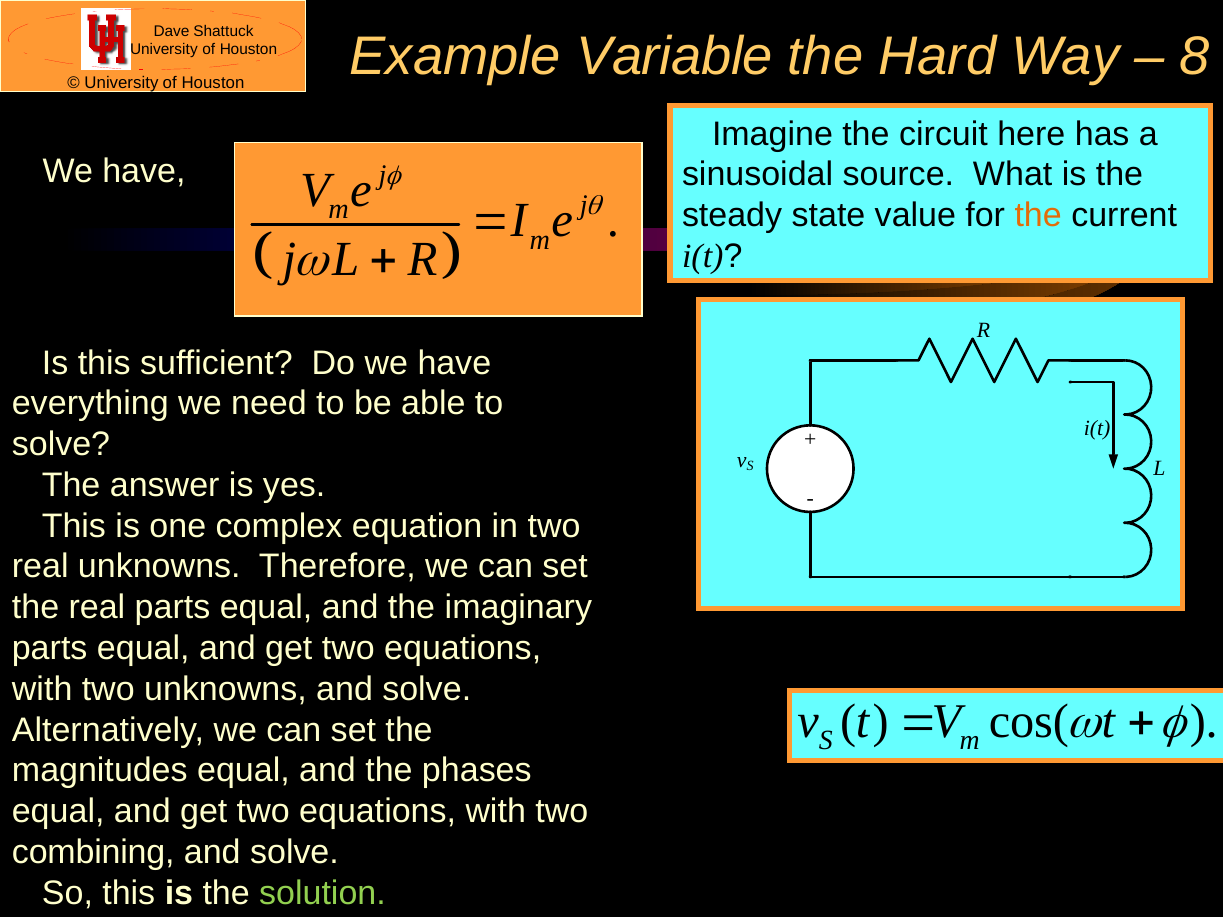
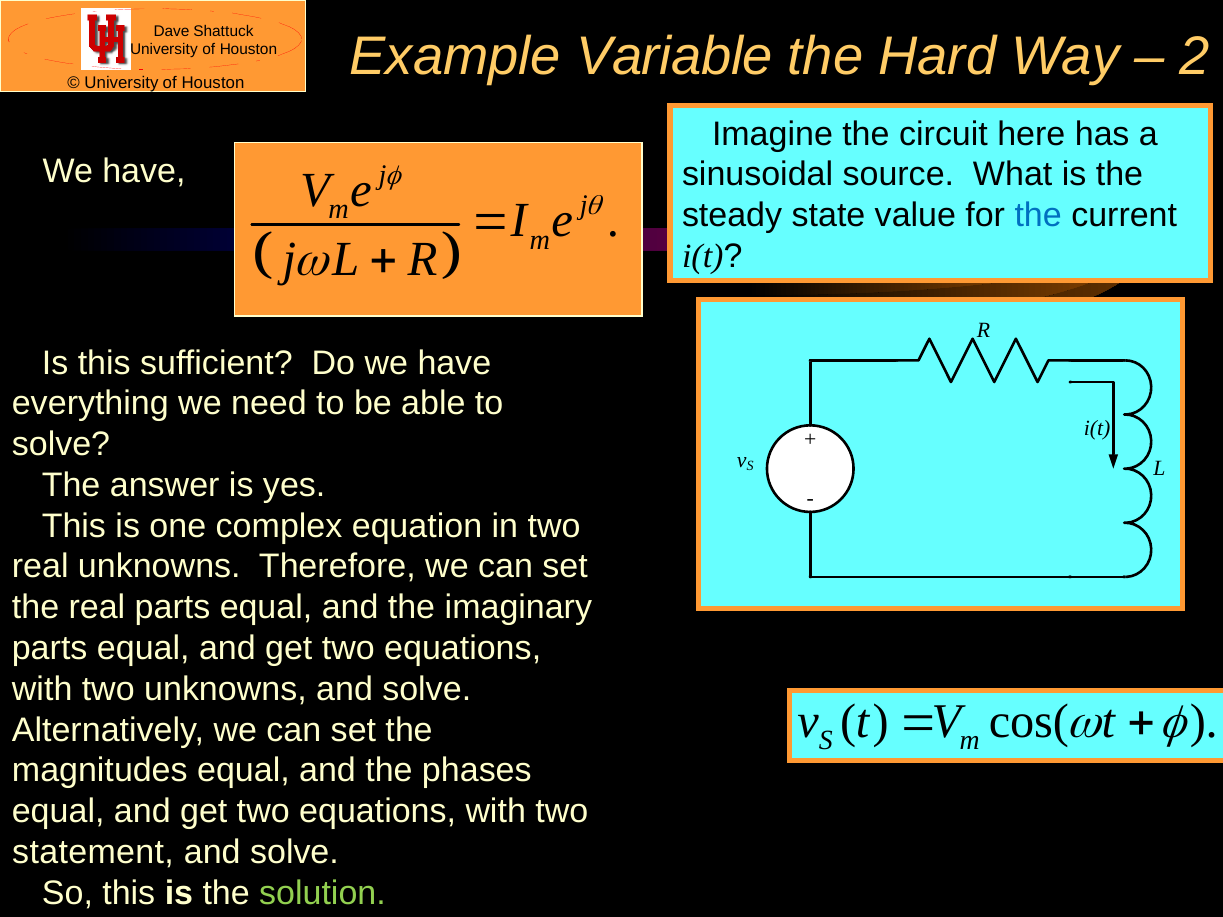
8: 8 -> 2
the at (1038, 216) colour: orange -> blue
combining: combining -> statement
